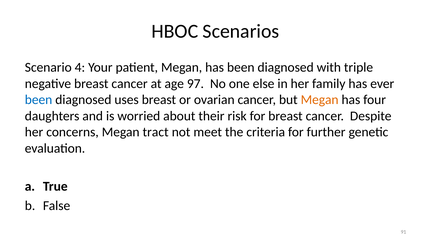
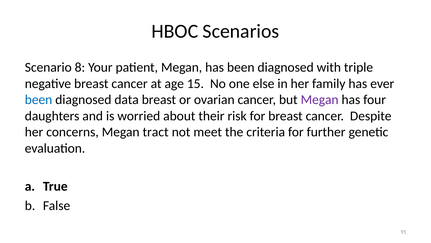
4: 4 -> 8
97: 97 -> 15
uses: uses -> data
Megan at (320, 100) colour: orange -> purple
